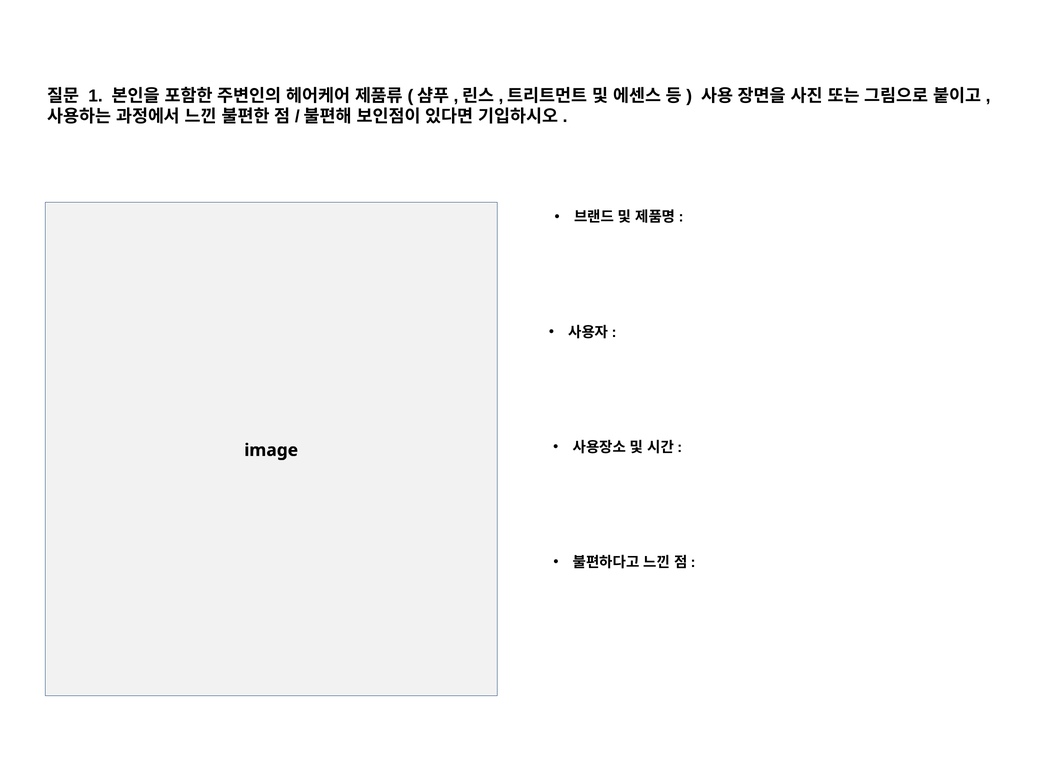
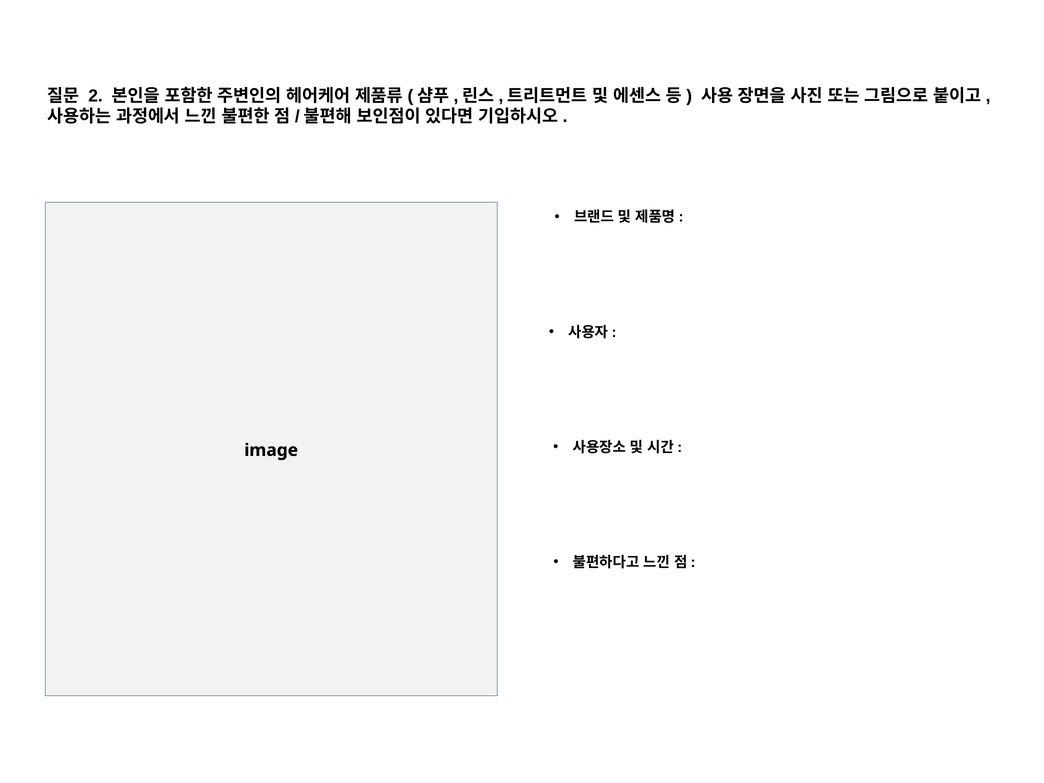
1: 1 -> 2
